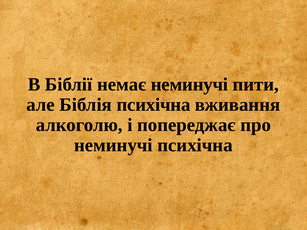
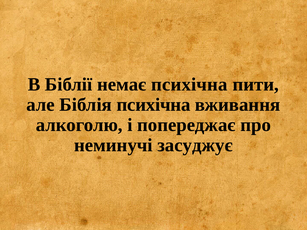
немає неминучі: неминучі -> психічна
неминучі психічна: психічна -> засуджує
